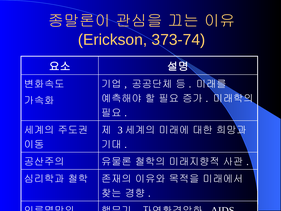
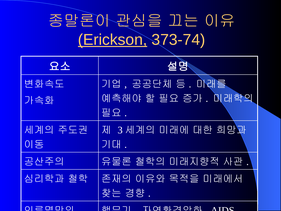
Erickson underline: none -> present
